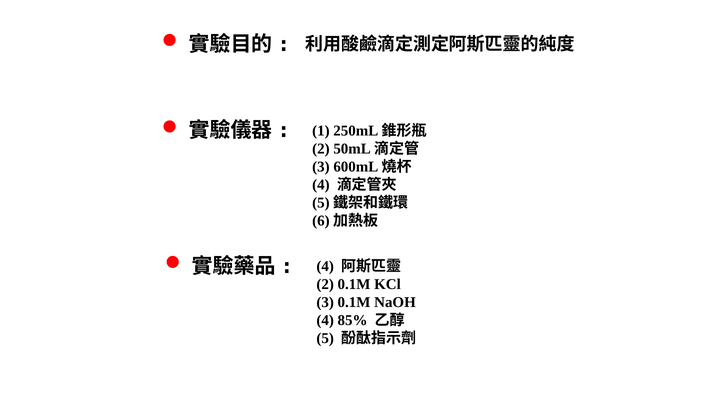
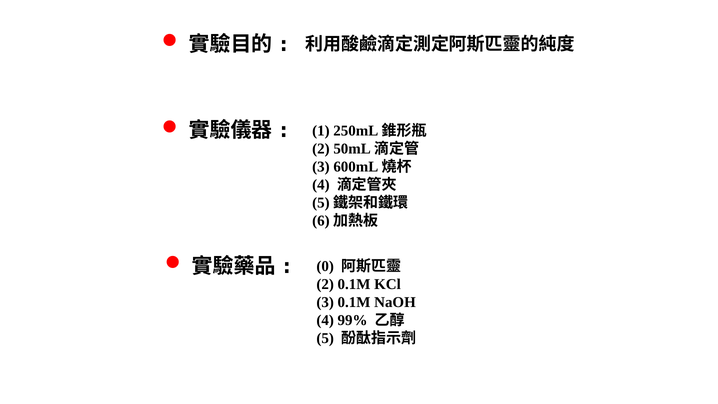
4 at (325, 266): 4 -> 0
85%: 85% -> 99%
